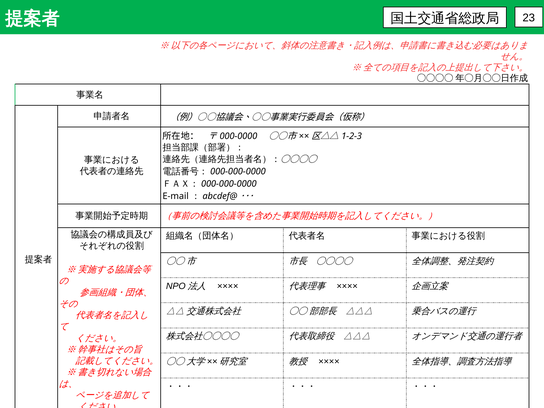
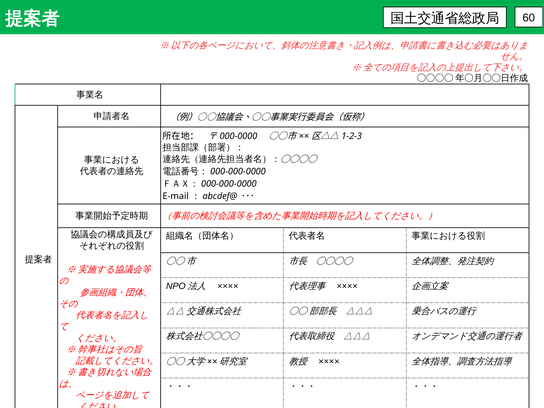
23: 23 -> 60
